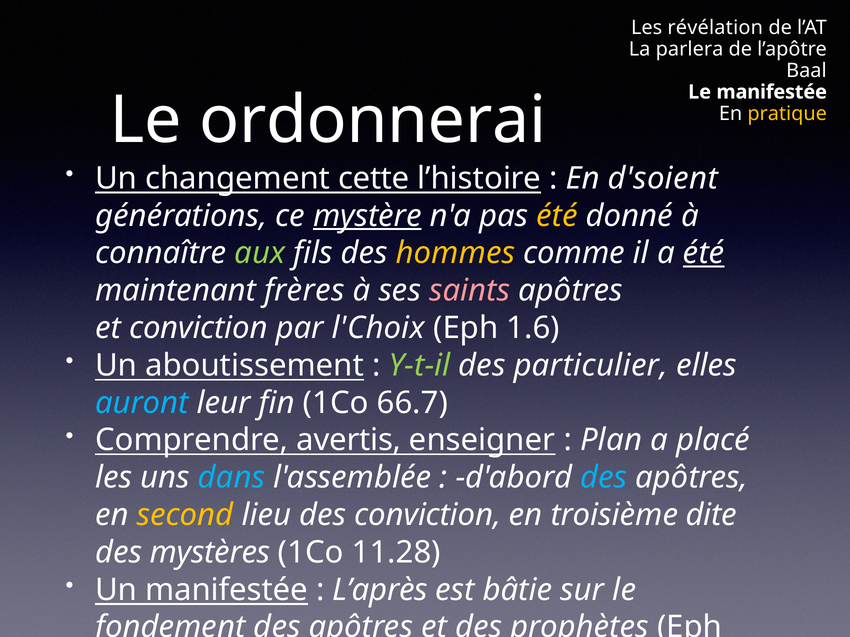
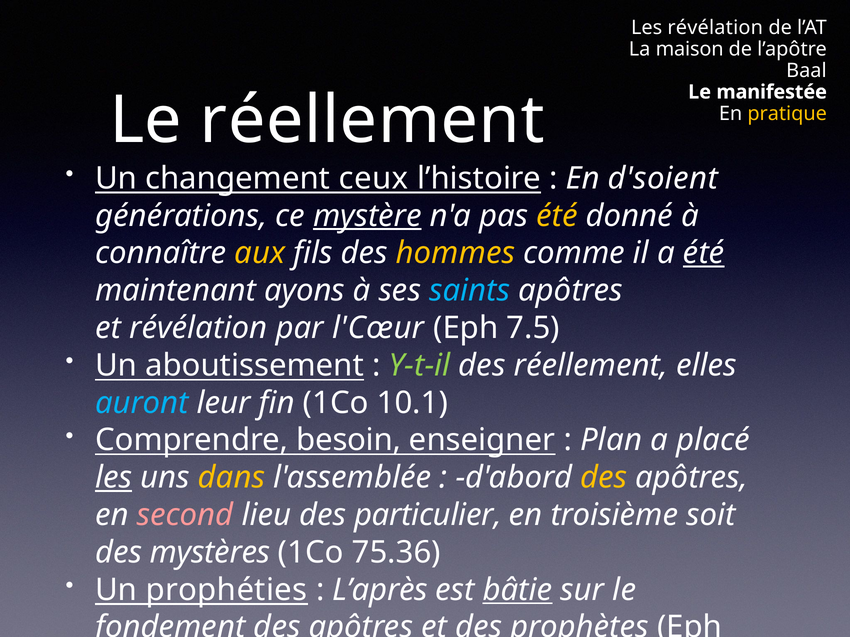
parlera: parlera -> maison
Le ordonnerai: ordonnerai -> réellement
cette: cette -> ceux
aux colour: light green -> yellow
frères: frères -> ayons
saints colour: pink -> light blue
et conviction: conviction -> révélation
l'Choix: l'Choix -> l'Cœur
1.6: 1.6 -> 7.5
des particulier: particulier -> réellement
66.7: 66.7 -> 10.1
avertis: avertis -> besoin
les at (114, 478) underline: none -> present
dans colour: light blue -> yellow
des at (604, 478) colour: light blue -> yellow
second colour: yellow -> pink
des conviction: conviction -> particulier
dite: dite -> soit
11.28: 11.28 -> 75.36
Un manifestée: manifestée -> prophéties
bâtie underline: none -> present
